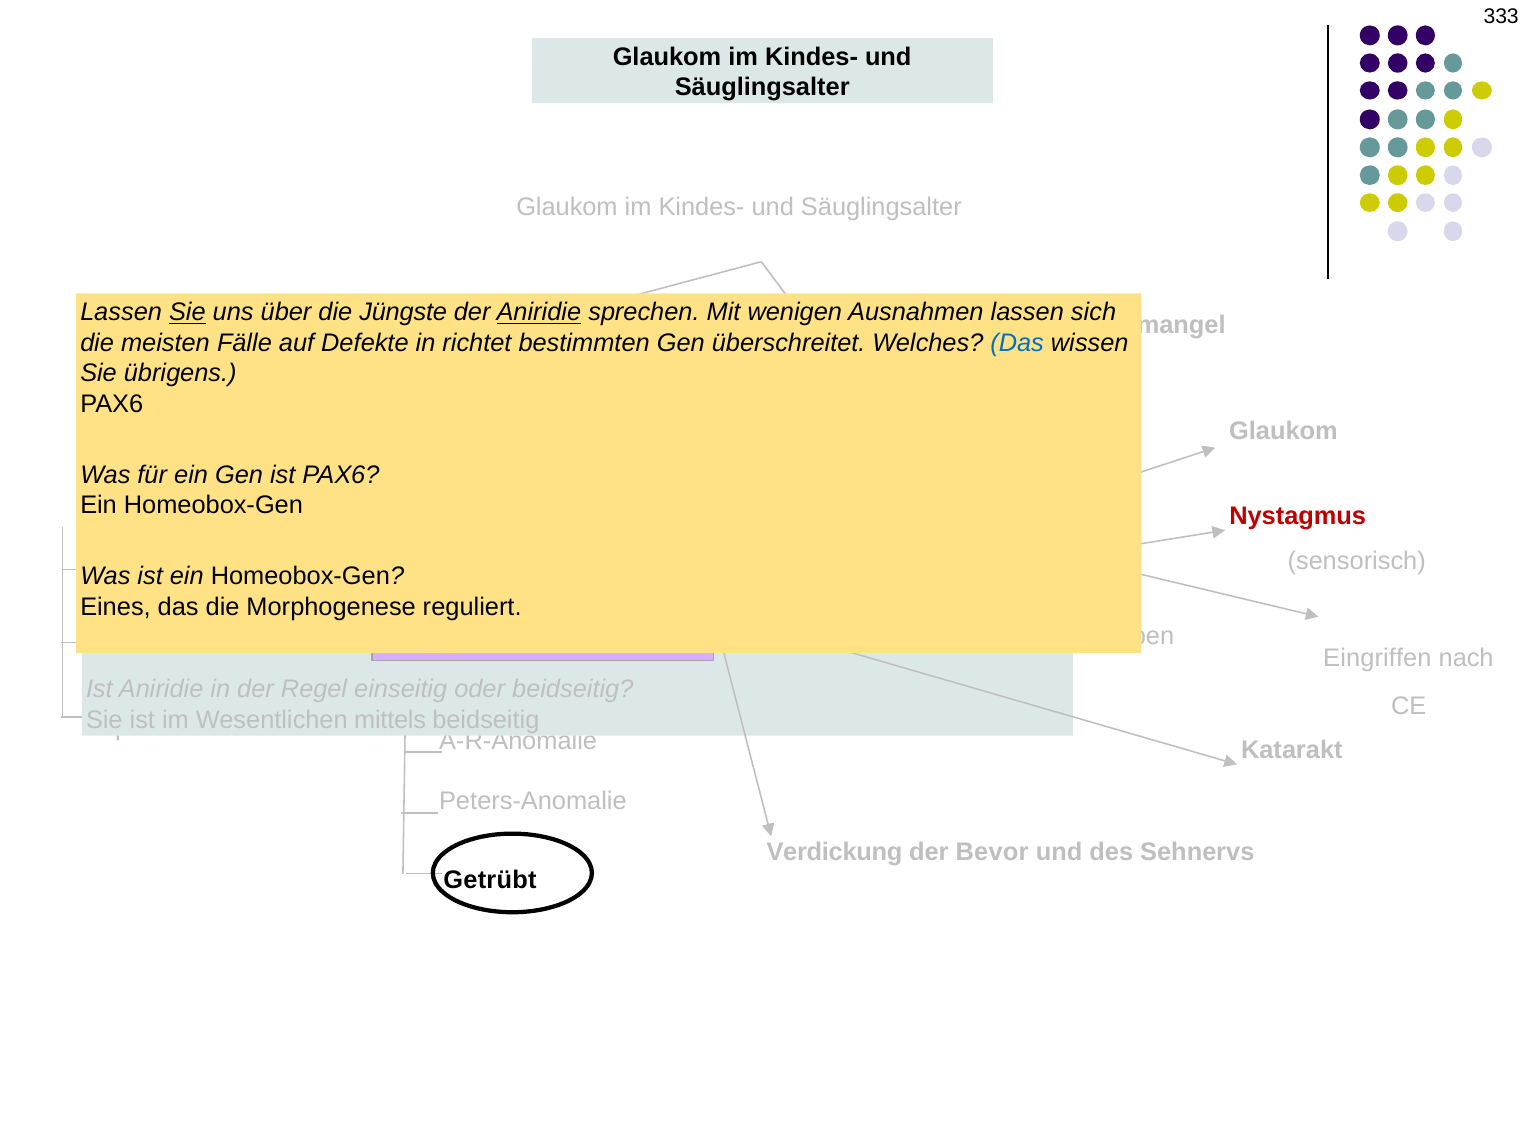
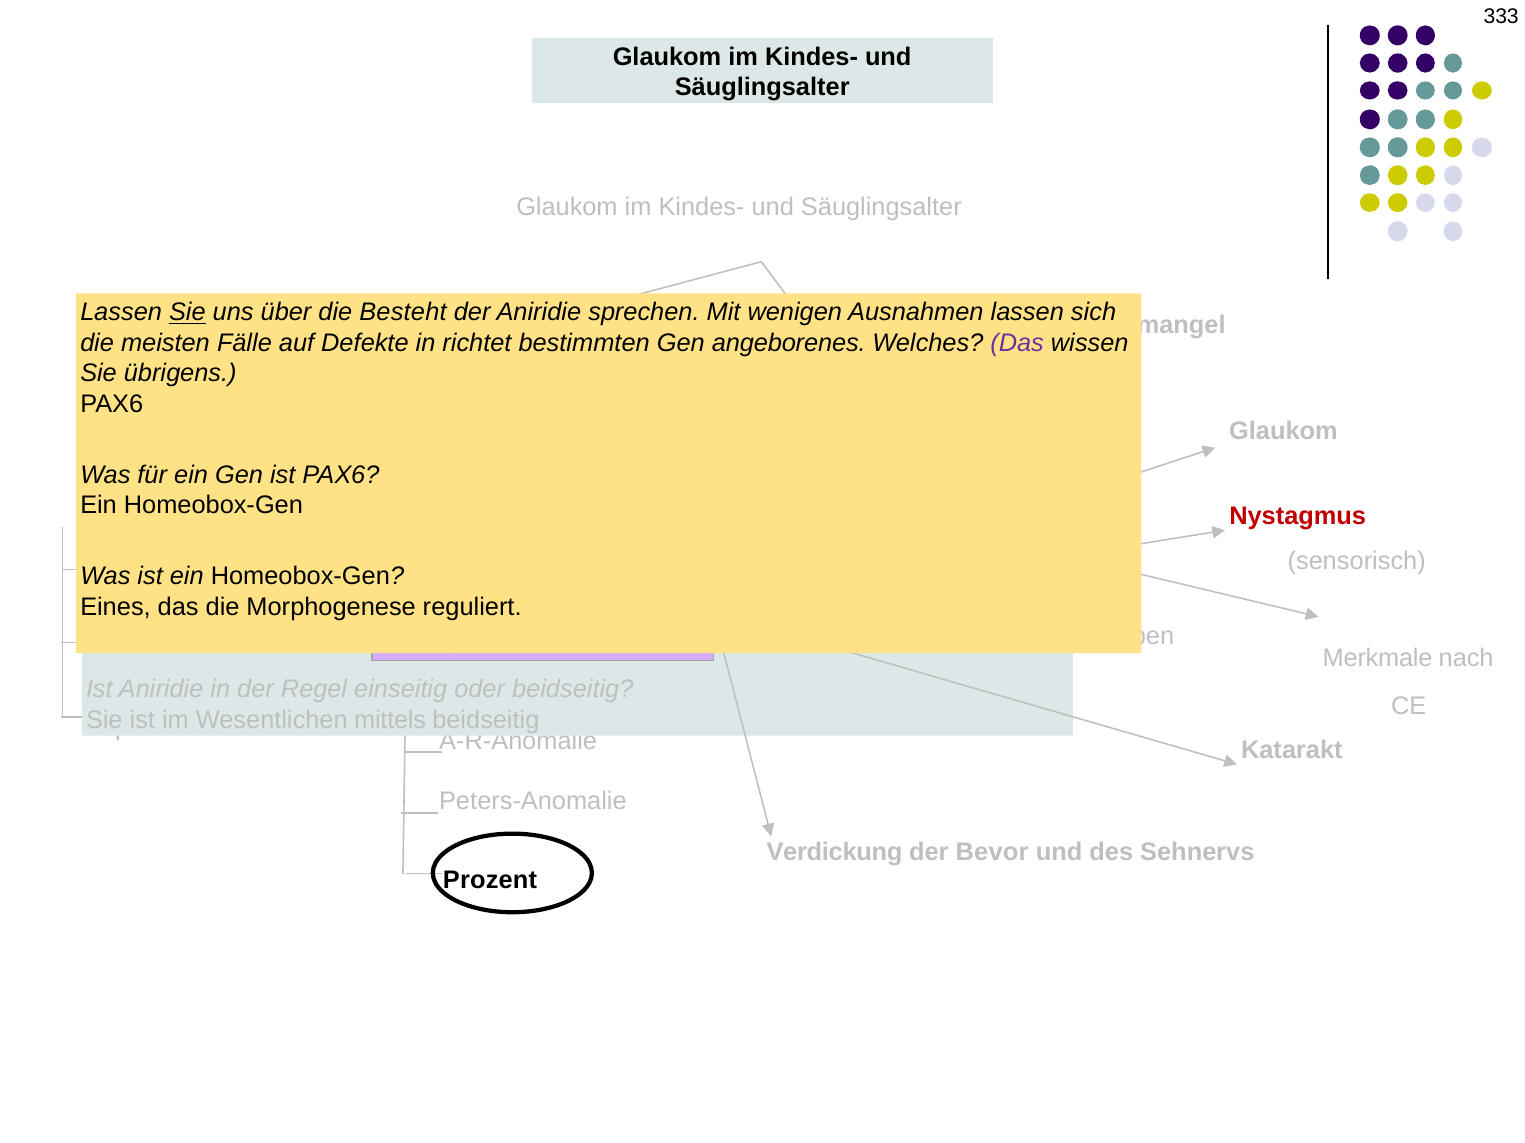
Jüngste: Jüngste -> Besteht
Aniridie at (539, 313) underline: present -> none
überschreitet: überschreitet -> angeborenes
Das at (1017, 343) colour: blue -> purple
Eingriffen: Eingriffen -> Merkmale
Getrübt: Getrübt -> Prozent
